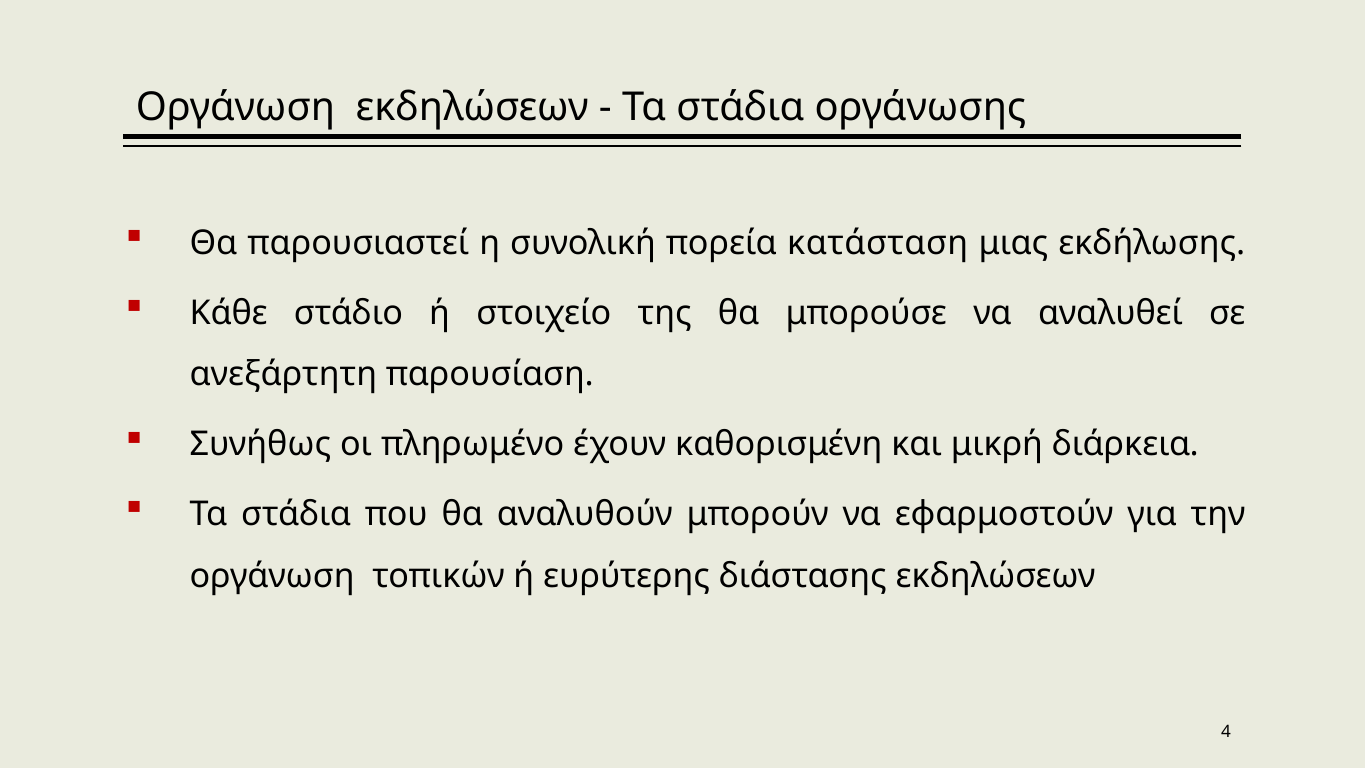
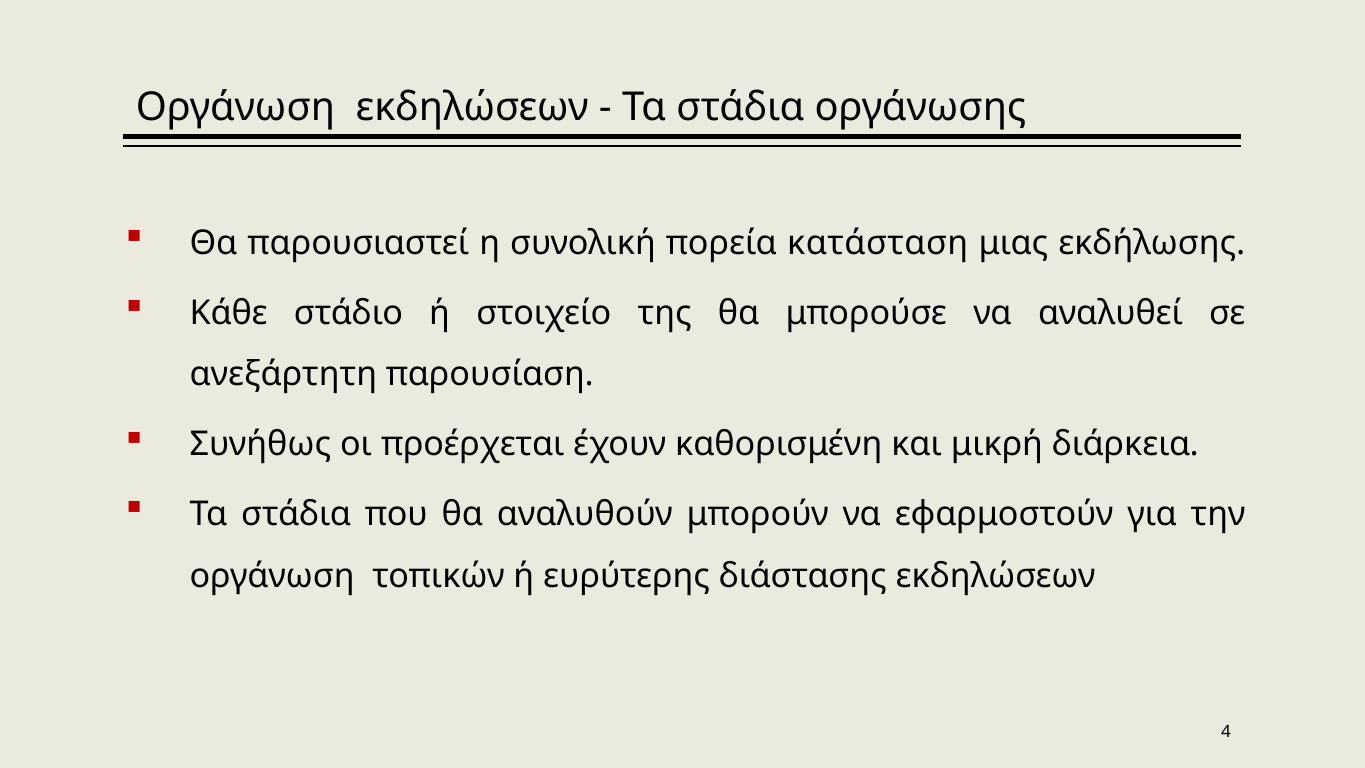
πληρωμένο: πληρωμένο -> προέρχεται
